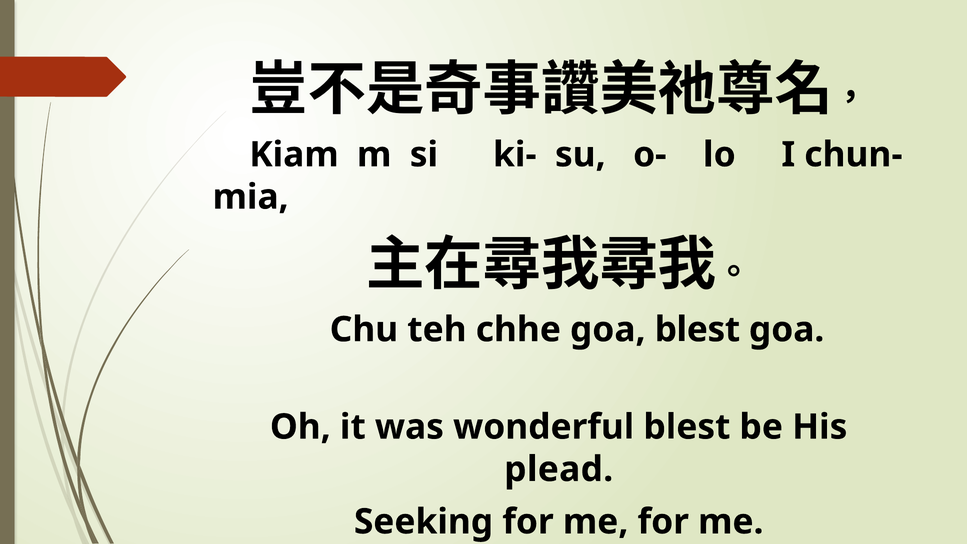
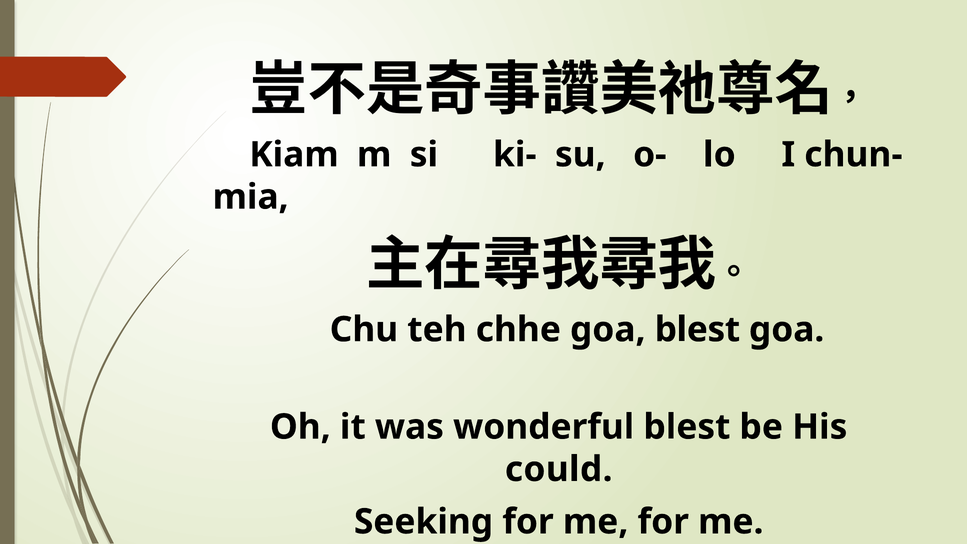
plead: plead -> could
